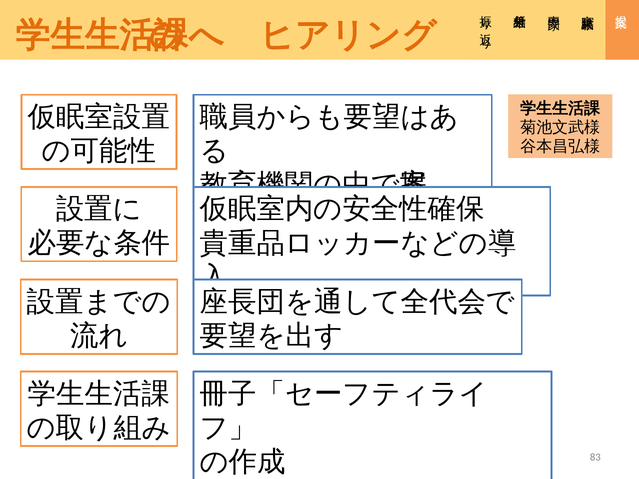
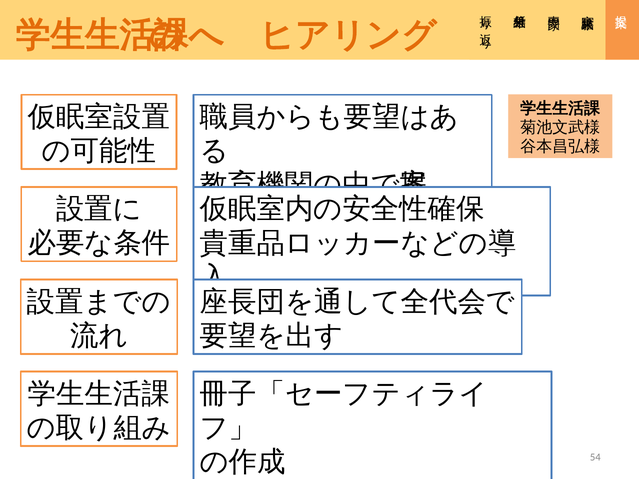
83: 83 -> 54
